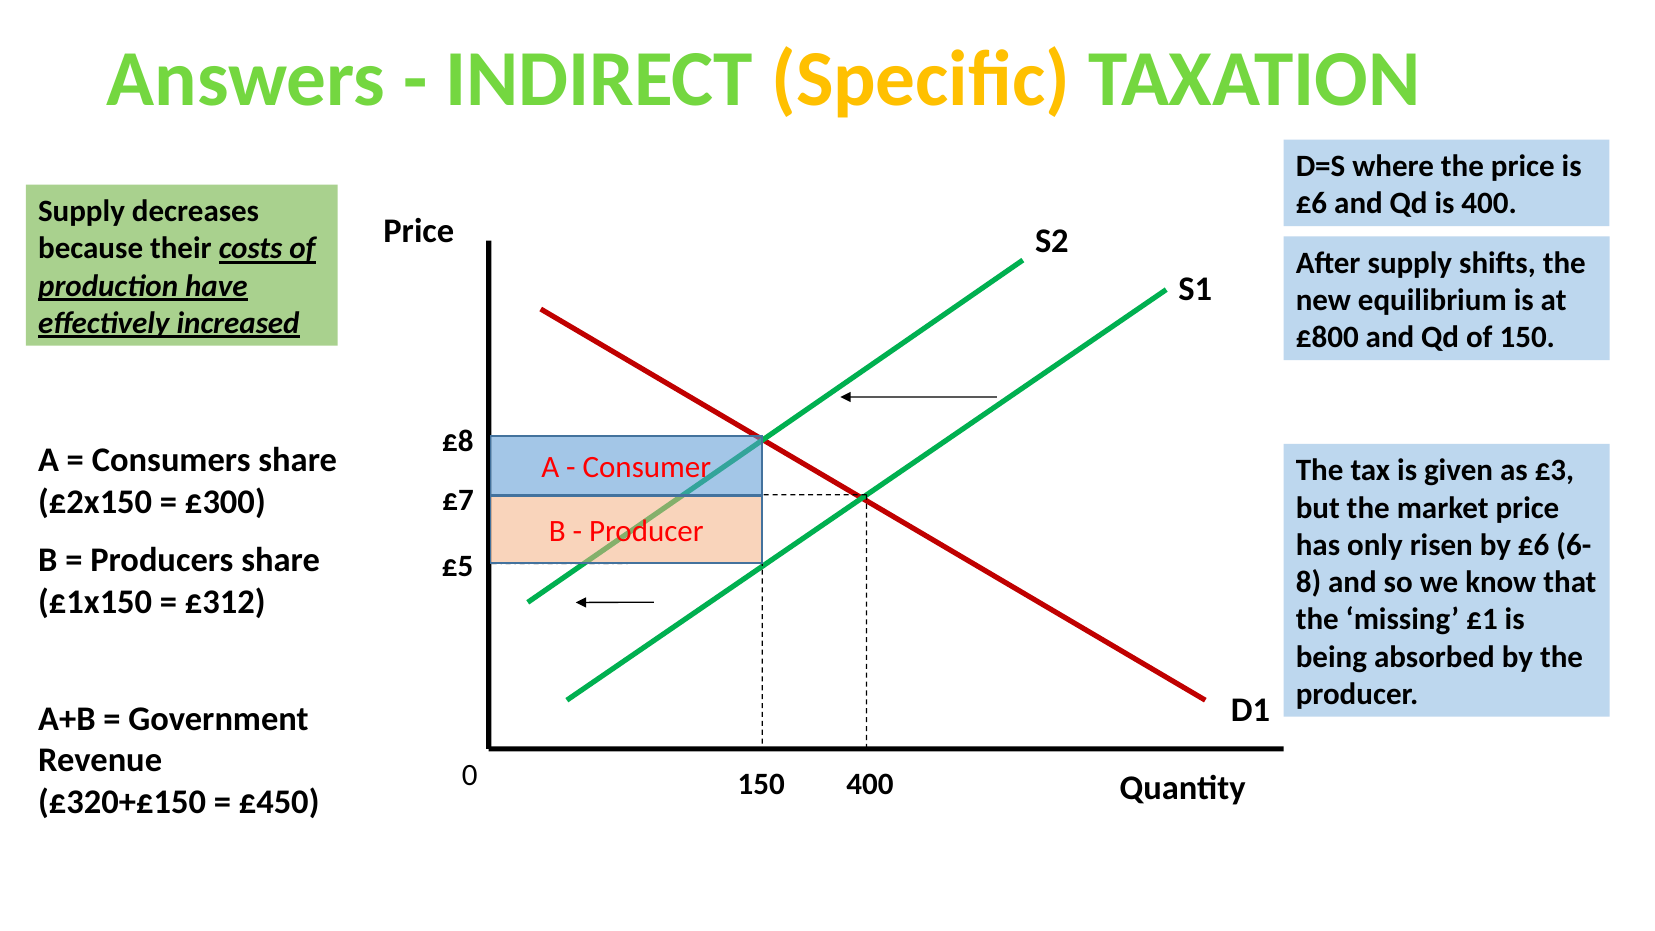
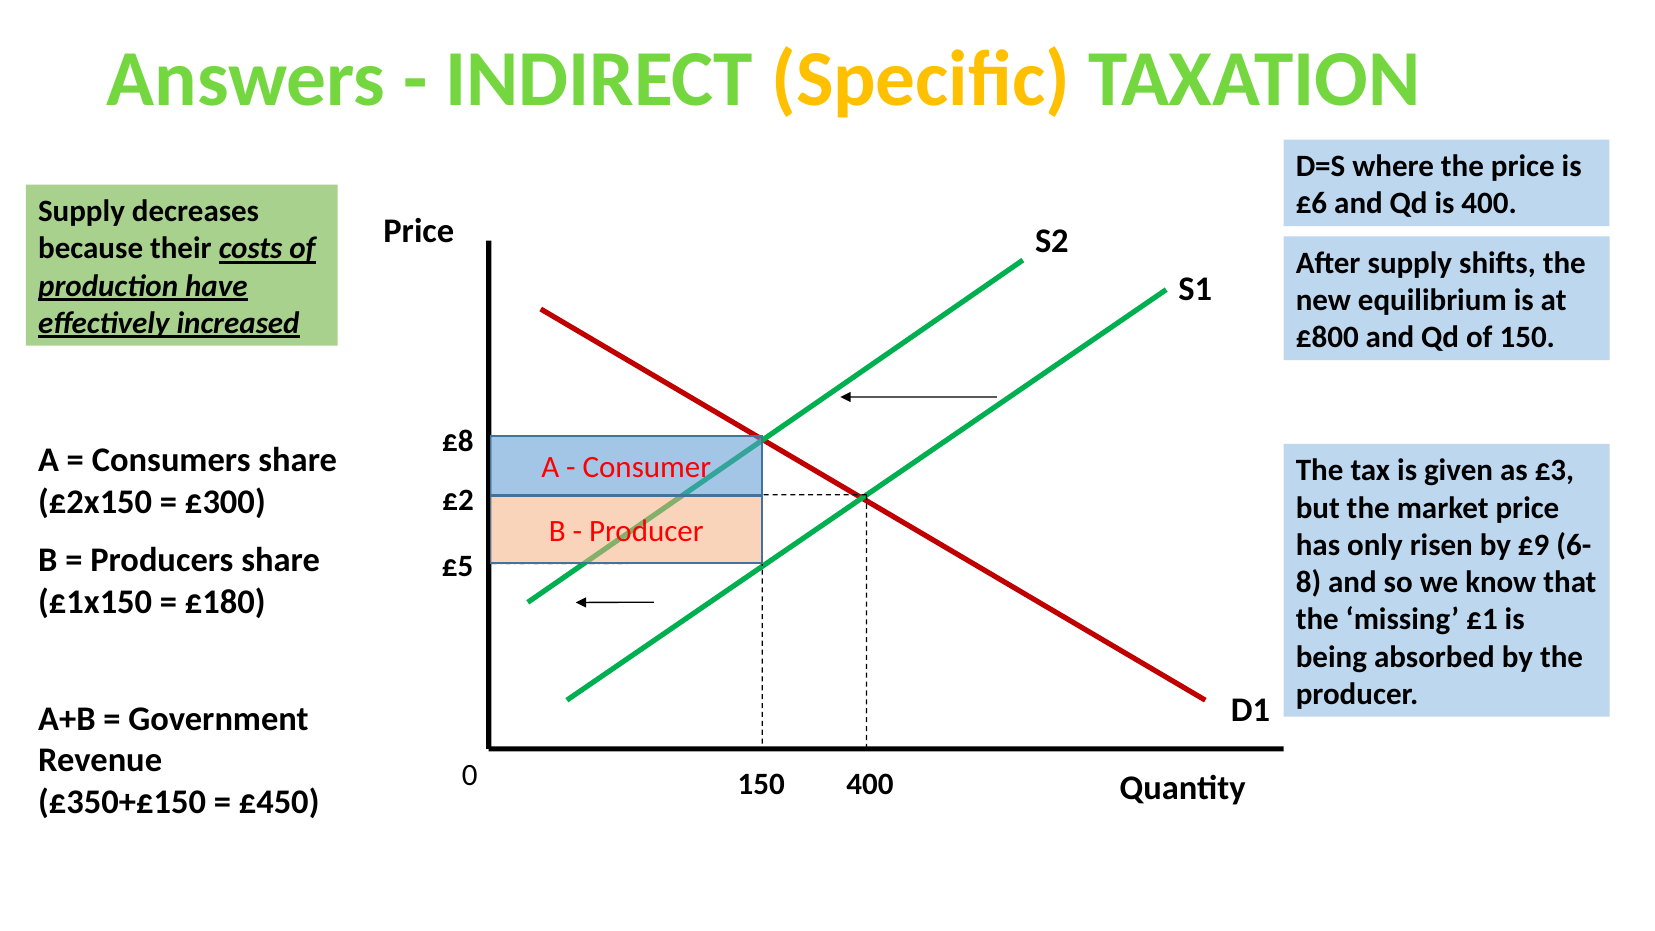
£7: £7 -> £2
by £6: £6 -> £9
£312: £312 -> £180
£320+£150: £320+£150 -> £350+£150
